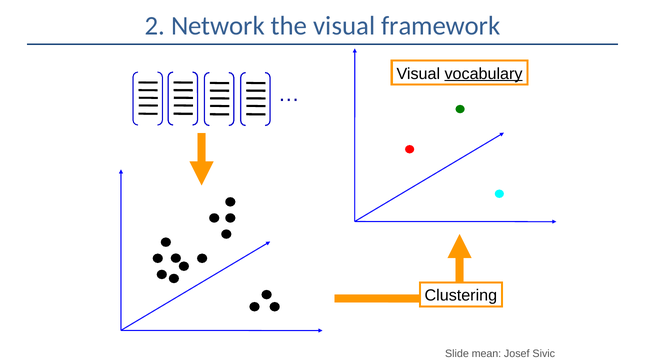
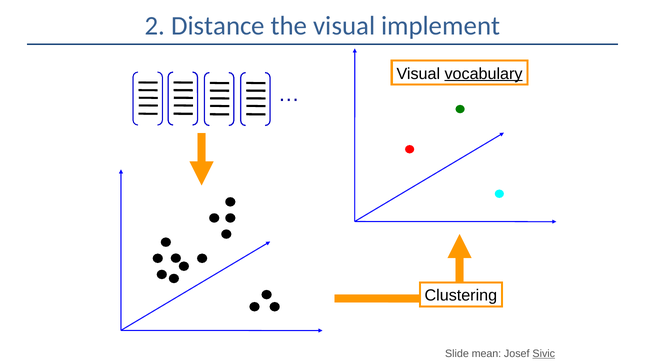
Network: Network -> Distance
framework: framework -> implement
Sivic underline: none -> present
